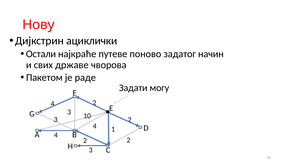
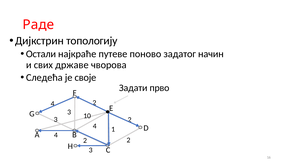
Нову: Нову -> Раде
ациклички: ациклички -> топологију
Пакетом: Пакетом -> Следећа
раде: раде -> своје
могу: могу -> прво
